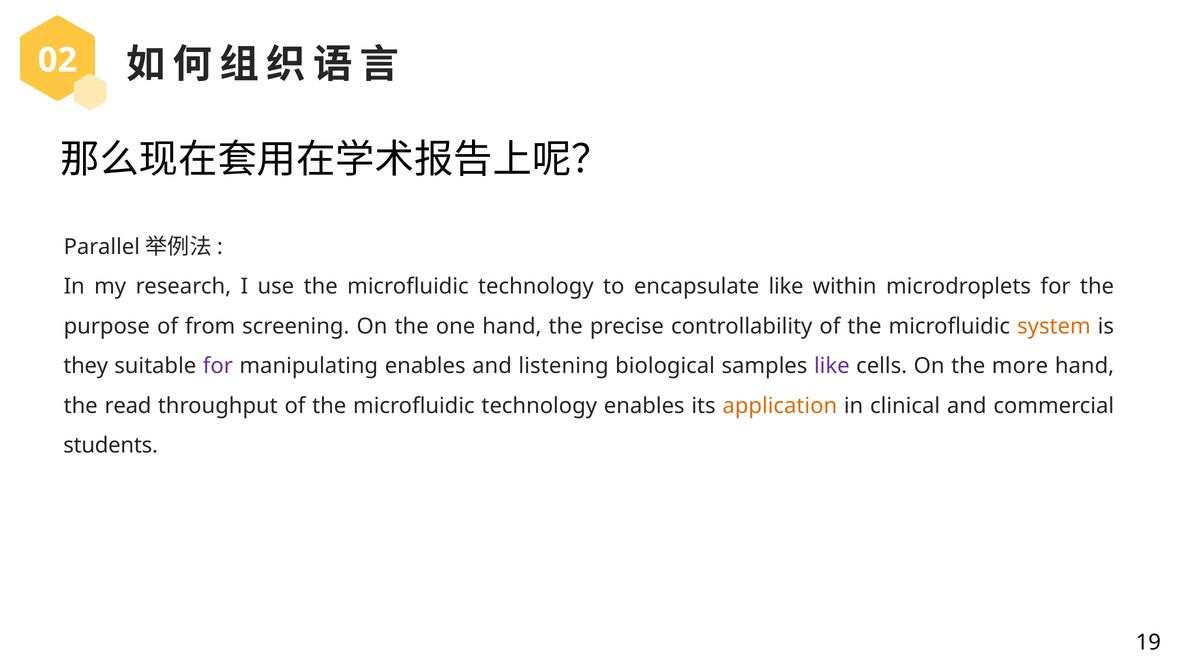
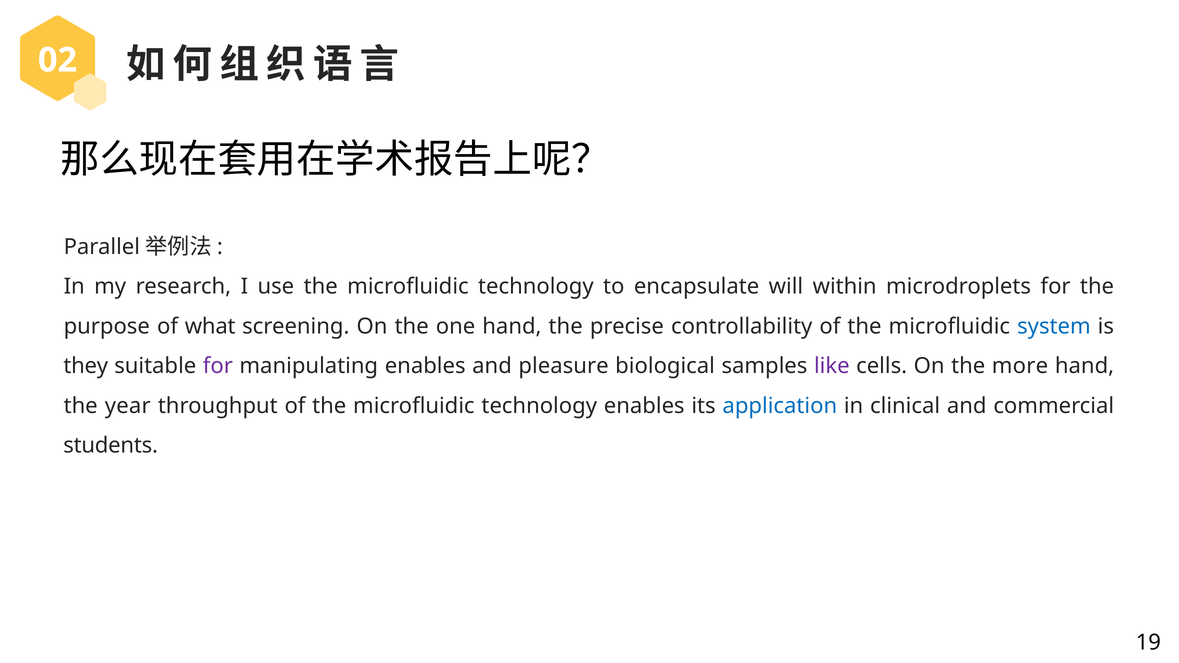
encapsulate like: like -> will
from: from -> what
system colour: orange -> blue
listening: listening -> pleasure
read: read -> year
application colour: orange -> blue
